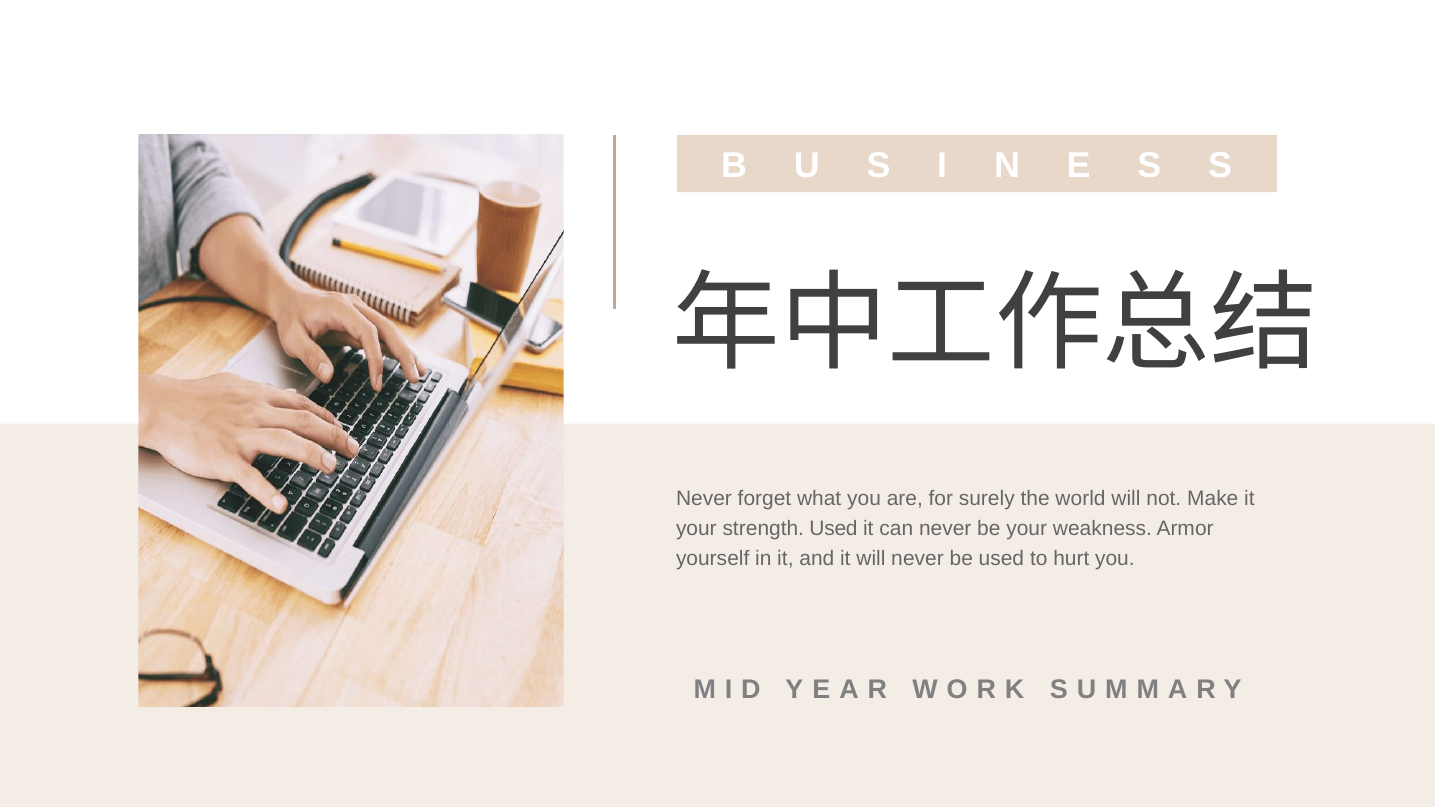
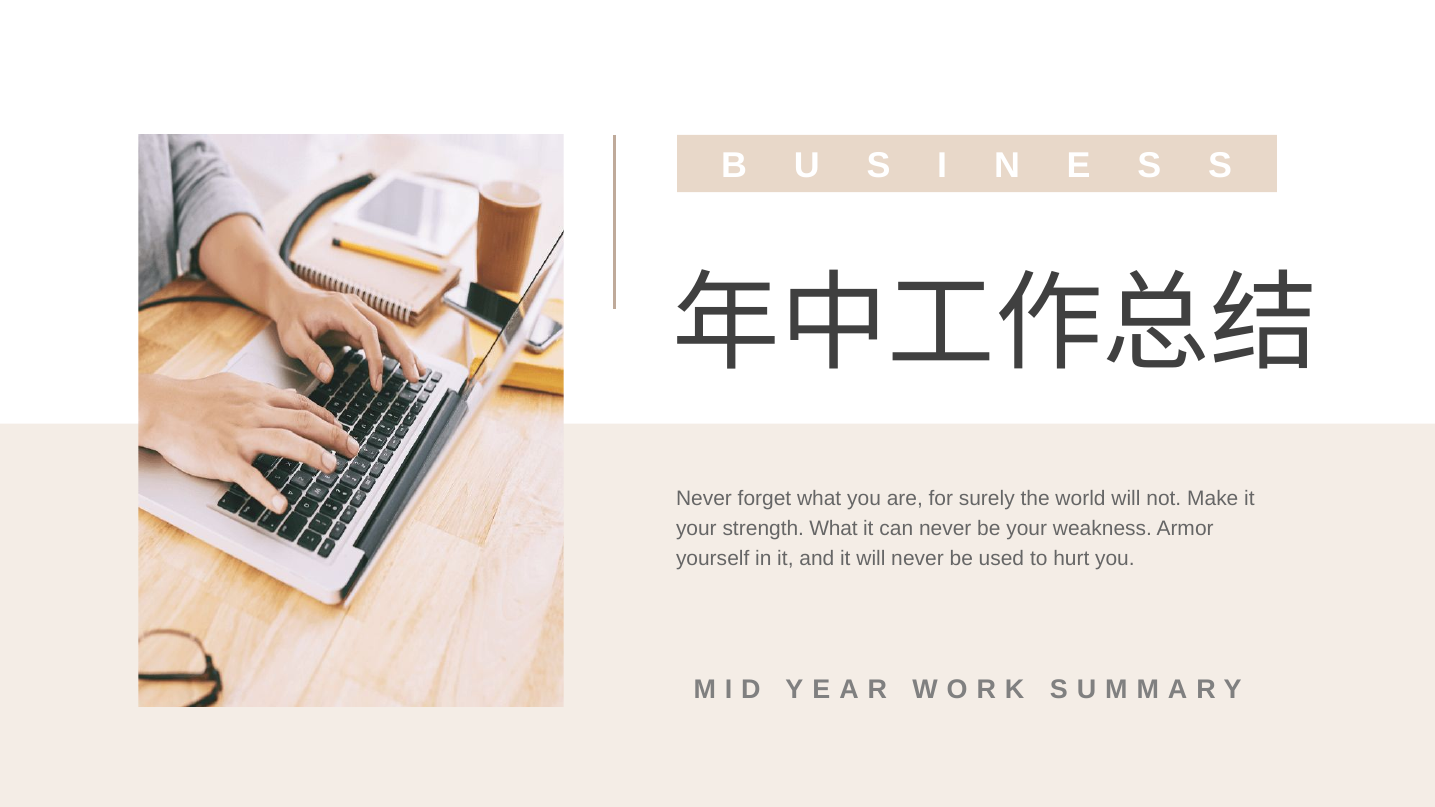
strength Used: Used -> What
